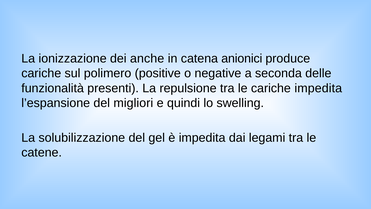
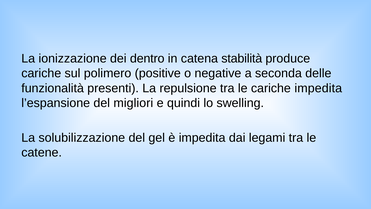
anche: anche -> dentro
anionici: anionici -> stabilità
